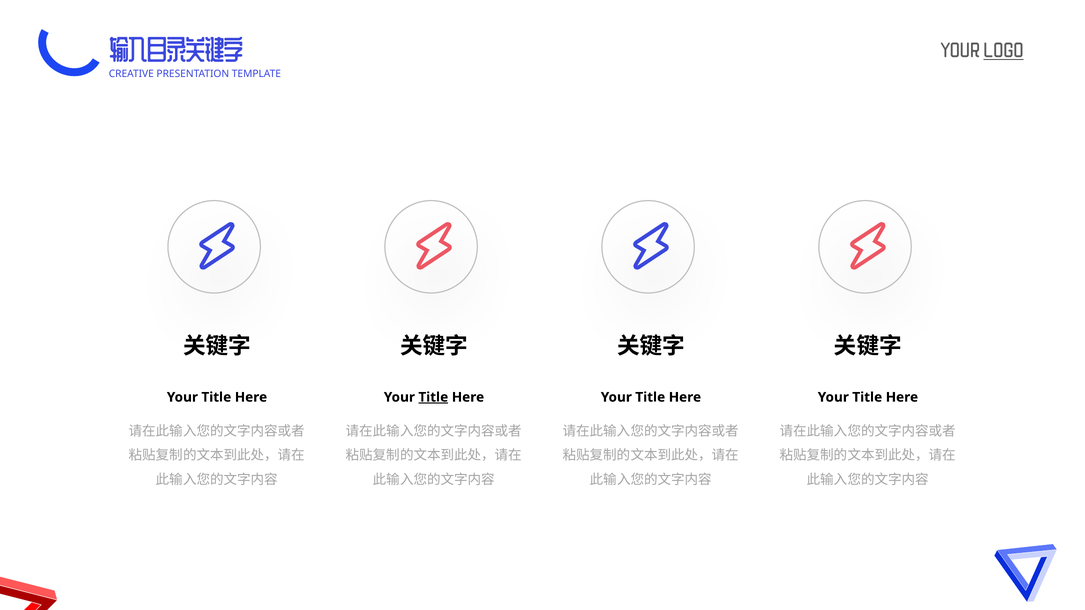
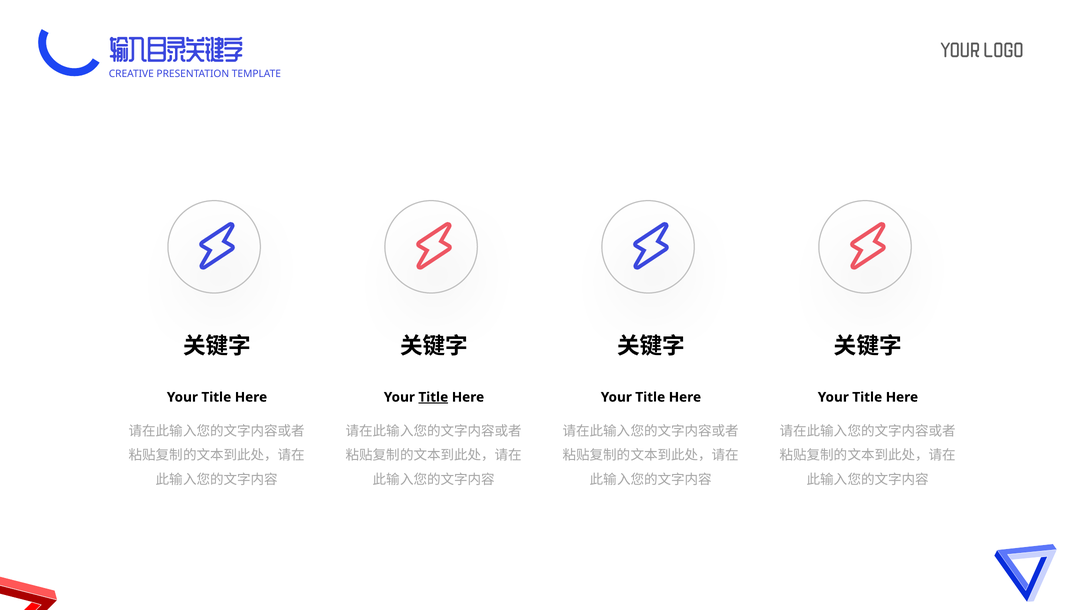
LOGO underline: present -> none
